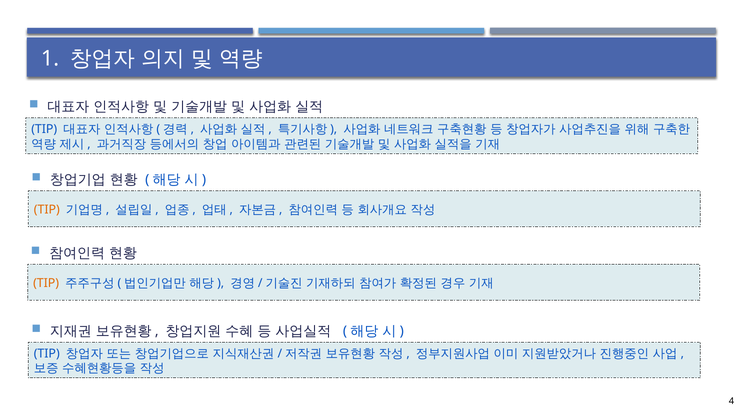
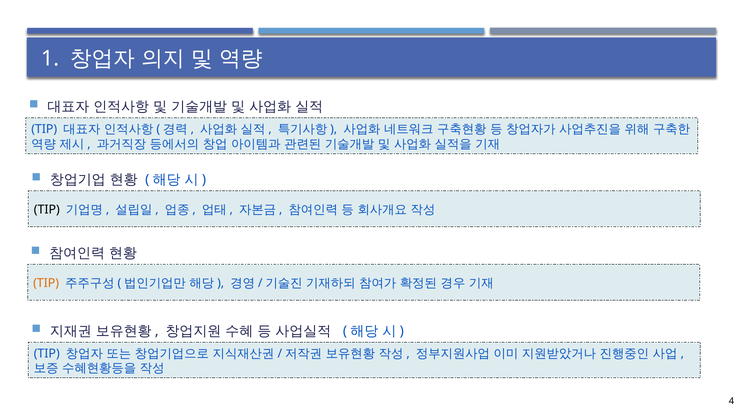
TIP at (47, 210) colour: orange -> black
